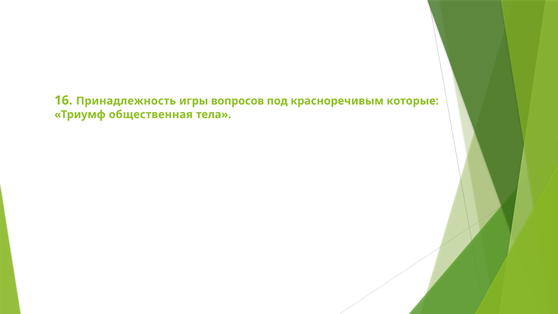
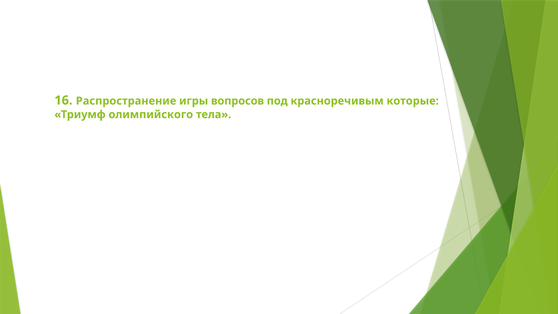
Принадлежность: Принадлежность -> Распространение
общественная: общественная -> олимпийского
